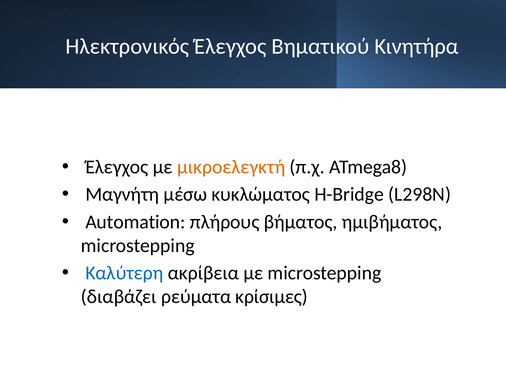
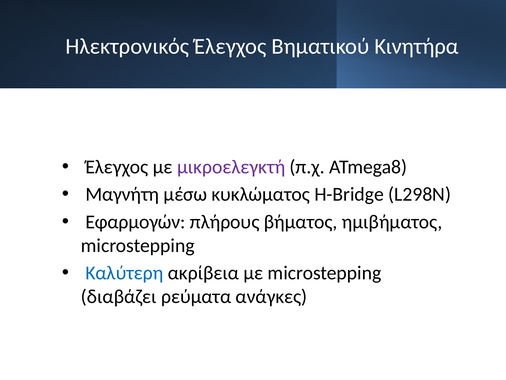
μικροελεγκτή colour: orange -> purple
Automation: Automation -> Εφαρμογών
κρίσιμες: κρίσιμες -> ανάγκες
